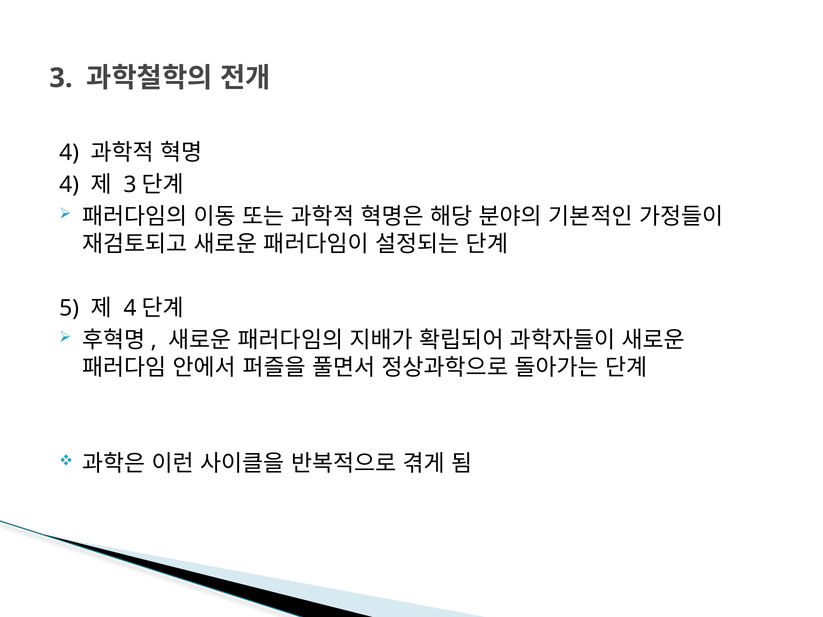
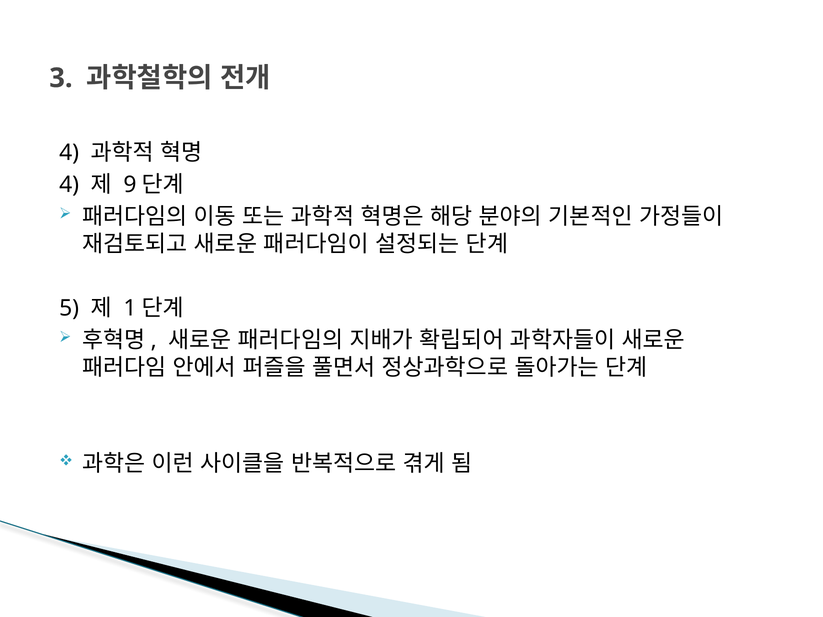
3 at (130, 185): 3 -> 9
4 at (130, 308): 4 -> 1
